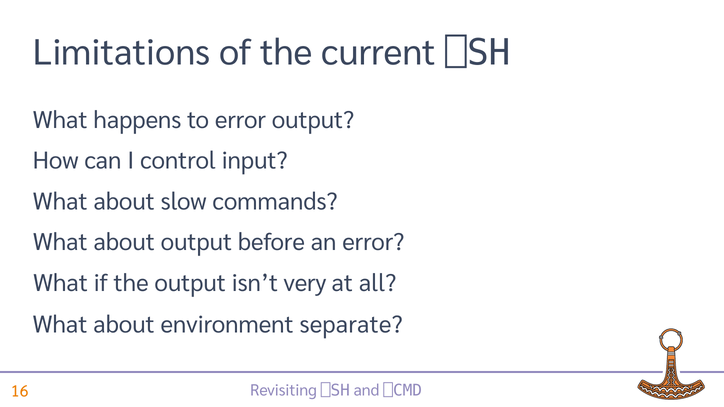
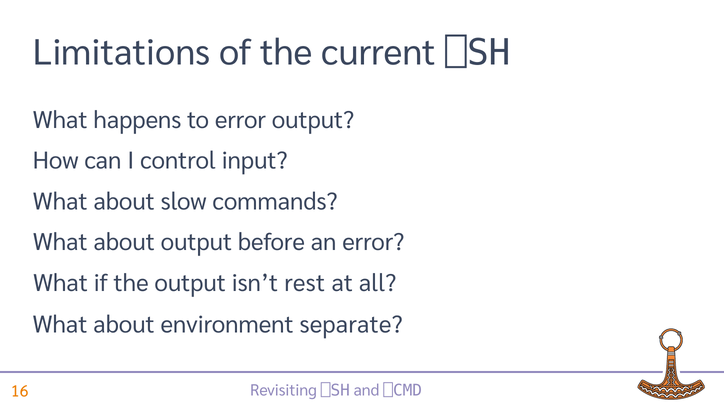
very: very -> rest
